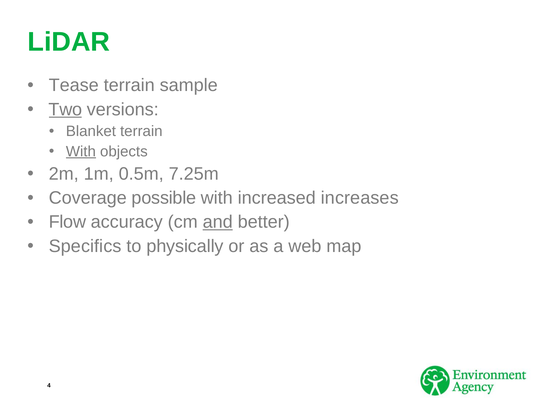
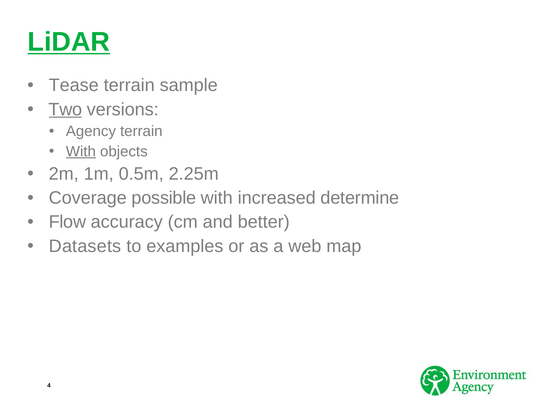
LiDAR underline: none -> present
Blanket: Blanket -> Agency
7.25m: 7.25m -> 2.25m
increases: increases -> determine
and underline: present -> none
Specifics: Specifics -> Datasets
physically: physically -> examples
